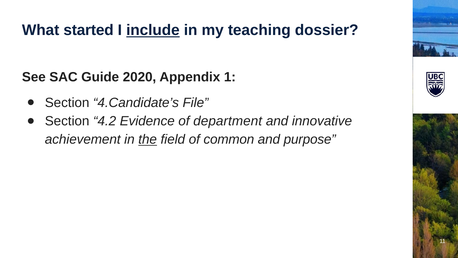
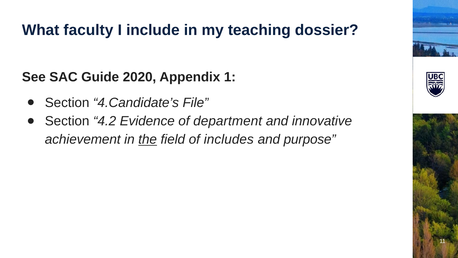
started: started -> faculty
include underline: present -> none
common: common -> includes
